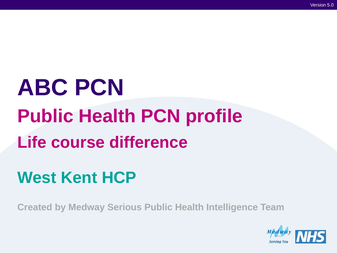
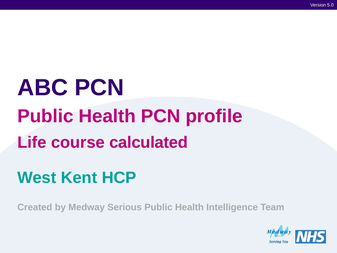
difference: difference -> calculated
